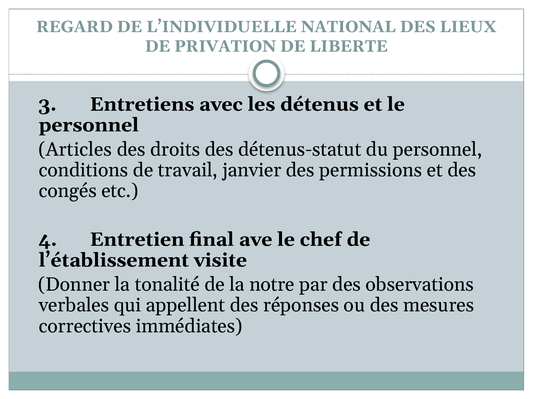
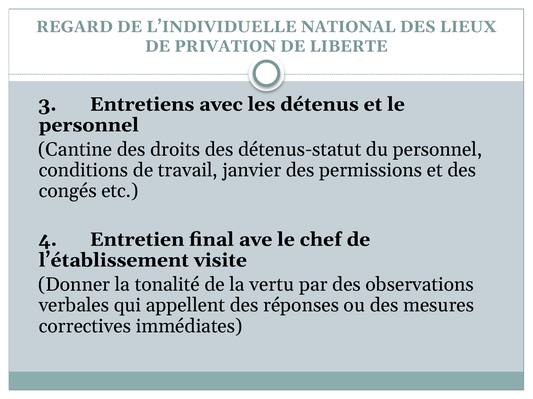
Articles: Articles -> Cantine
notre: notre -> vertu
